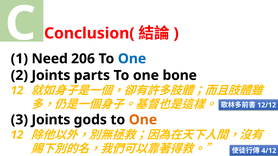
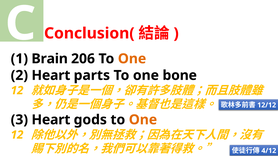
Need: Need -> Brain
One at (132, 59) colour: blue -> orange
2 Joints: Joints -> Heart
3 Joints: Joints -> Heart
